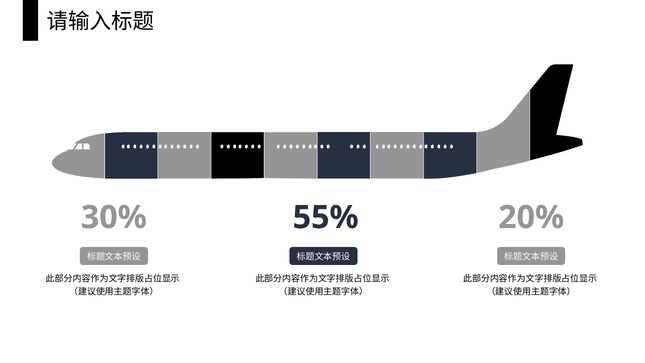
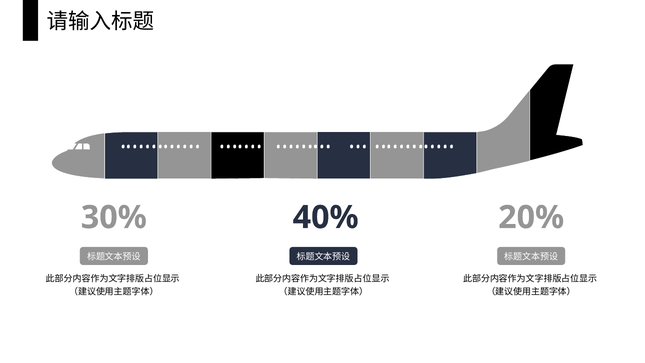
55%: 55% -> 40%
